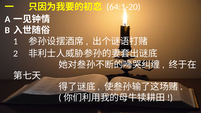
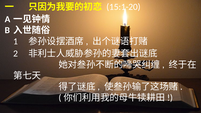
64:1-20: 64:1-20 -> 15:1-20
